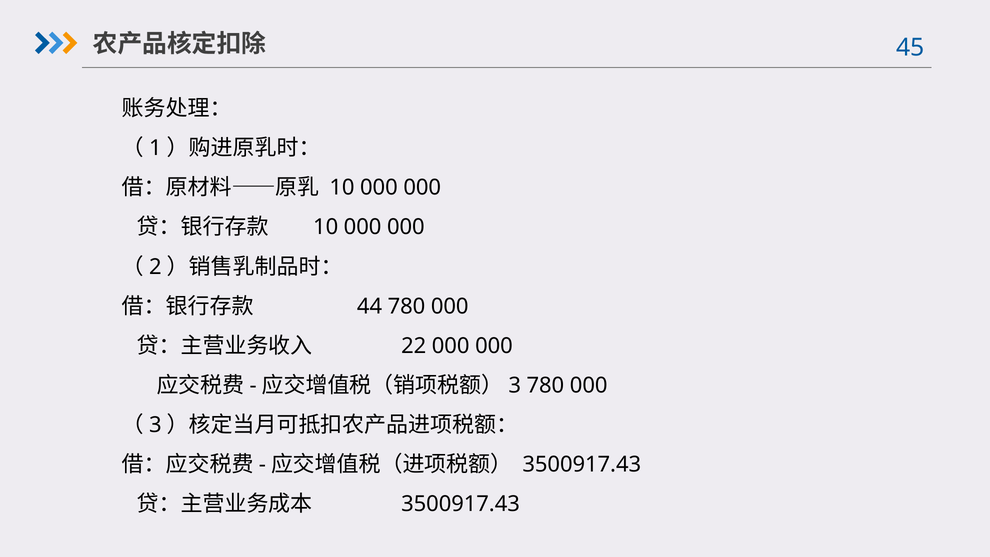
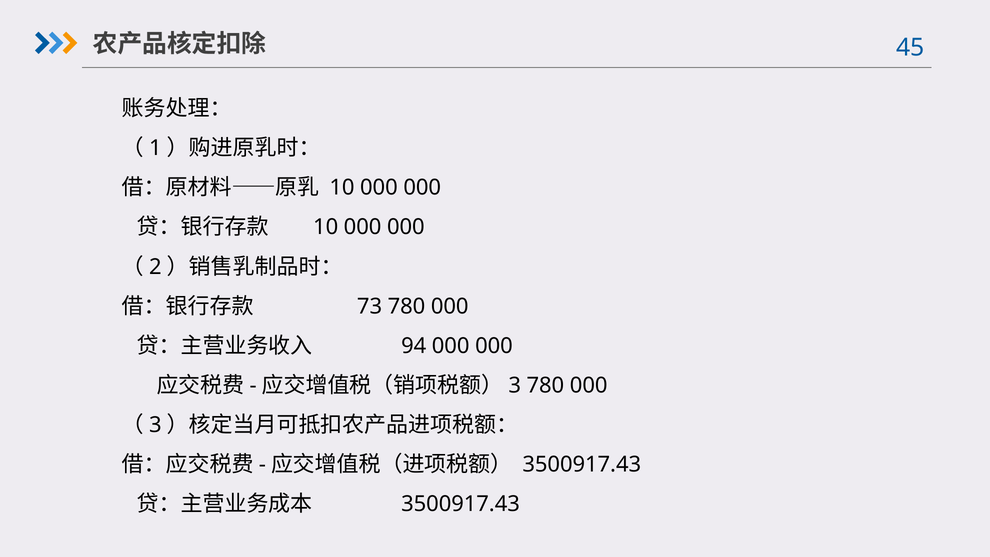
44: 44 -> 73
22: 22 -> 94
